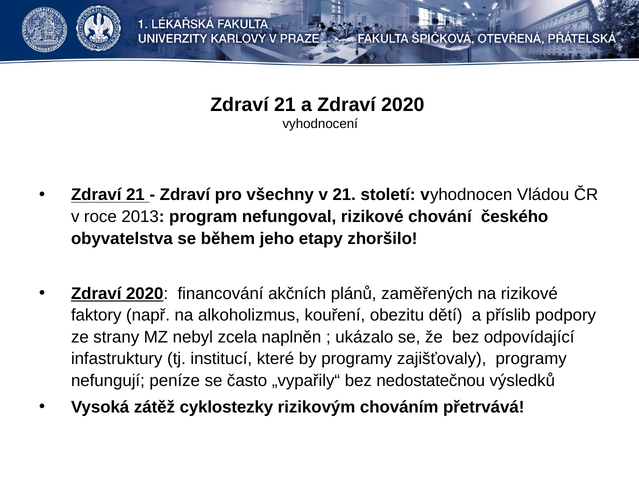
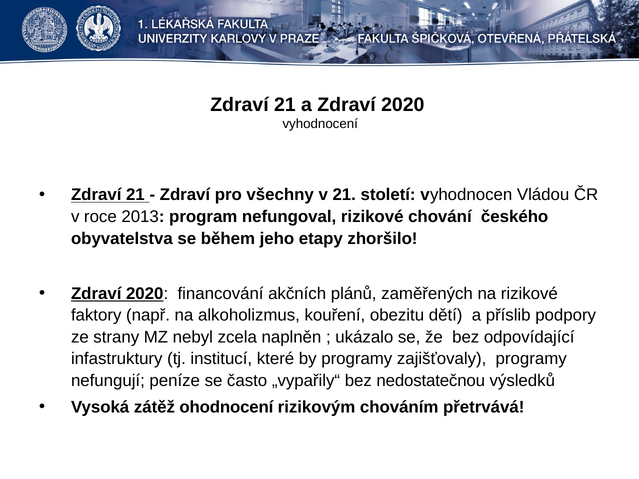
cyklostezky: cyklostezky -> ohodnocení
